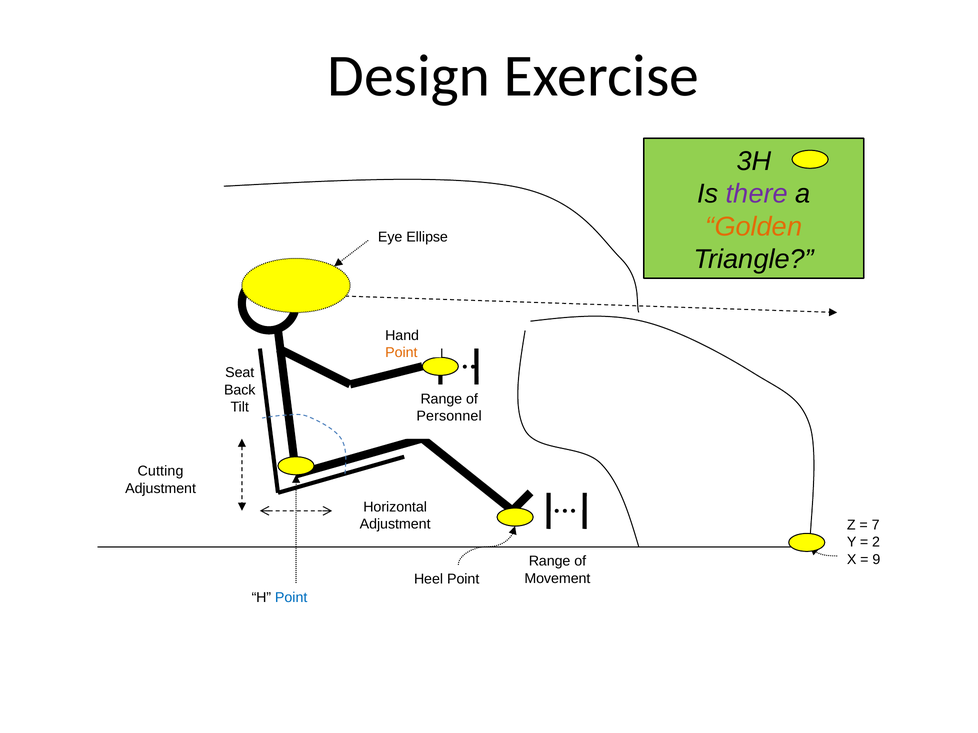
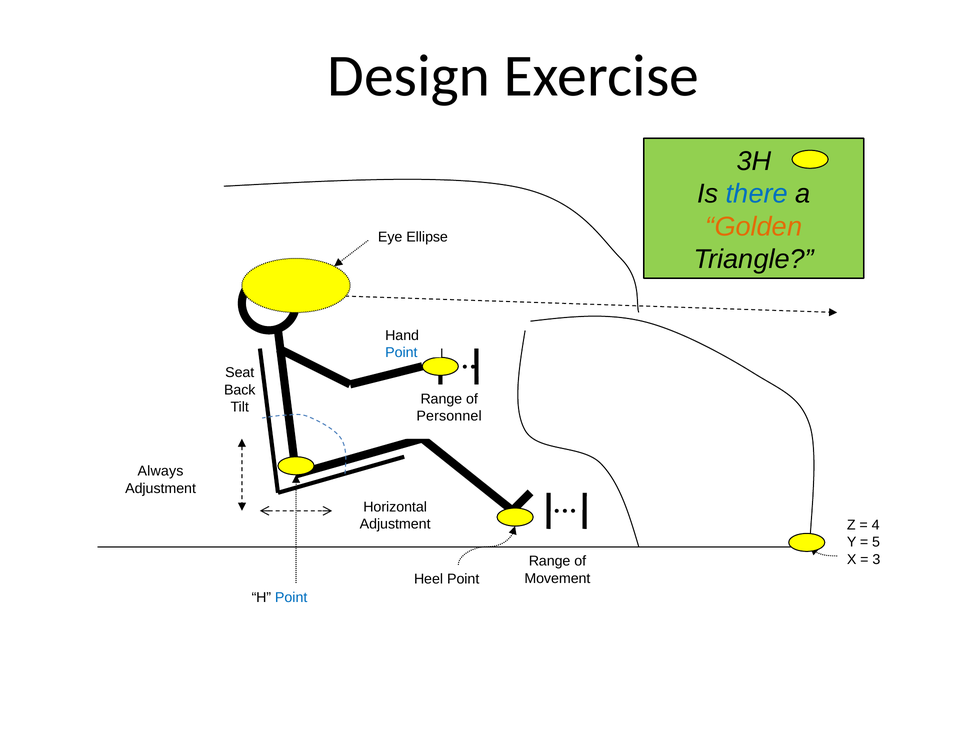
there colour: purple -> blue
Point at (401, 353) colour: orange -> blue
Cutting: Cutting -> Always
7: 7 -> 4
2: 2 -> 5
9: 9 -> 3
